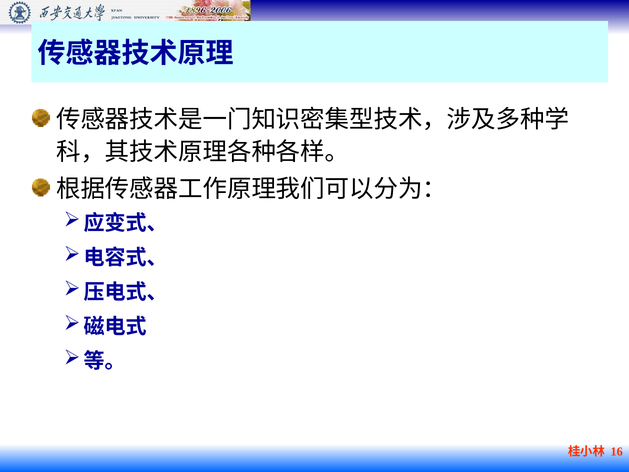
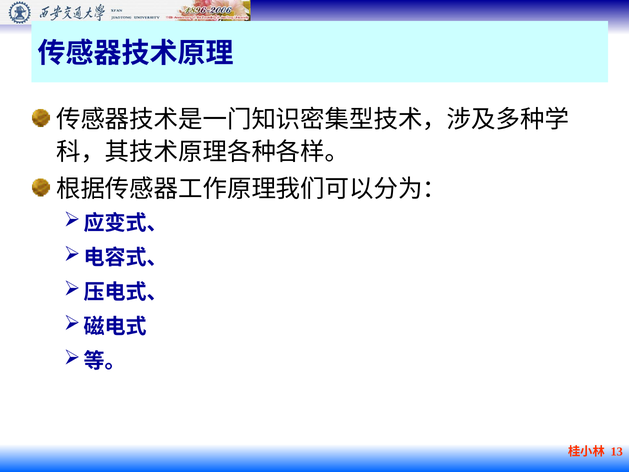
16: 16 -> 13
